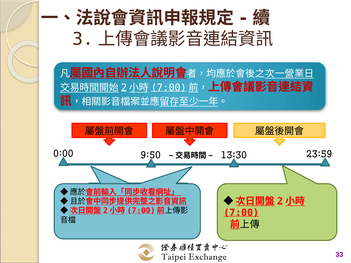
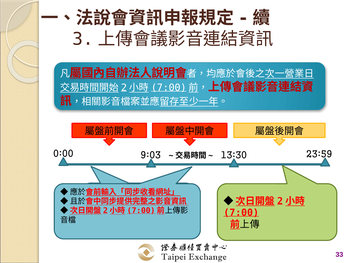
9:50: 9:50 -> 9:03
